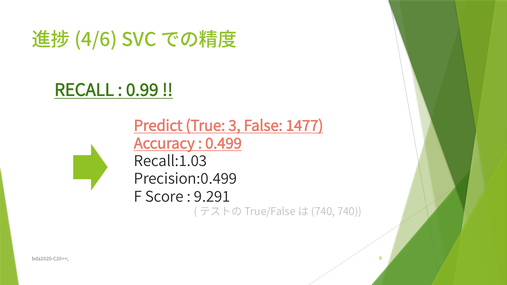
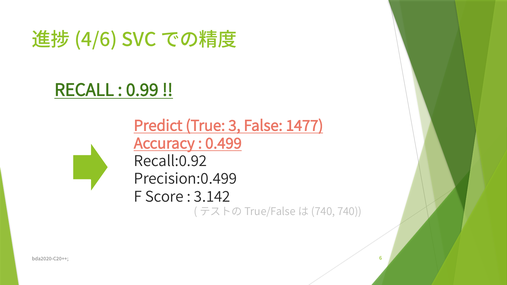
Recall:1.03: Recall:1.03 -> Recall:0.92
9.291: 9.291 -> 3.142
